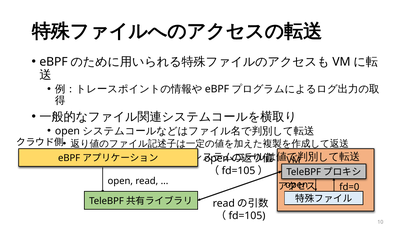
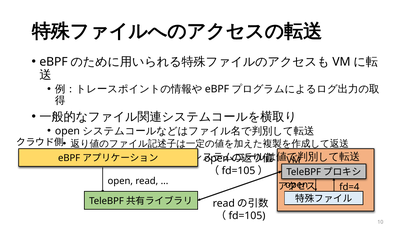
fd=0: fd=0 -> fd=4
